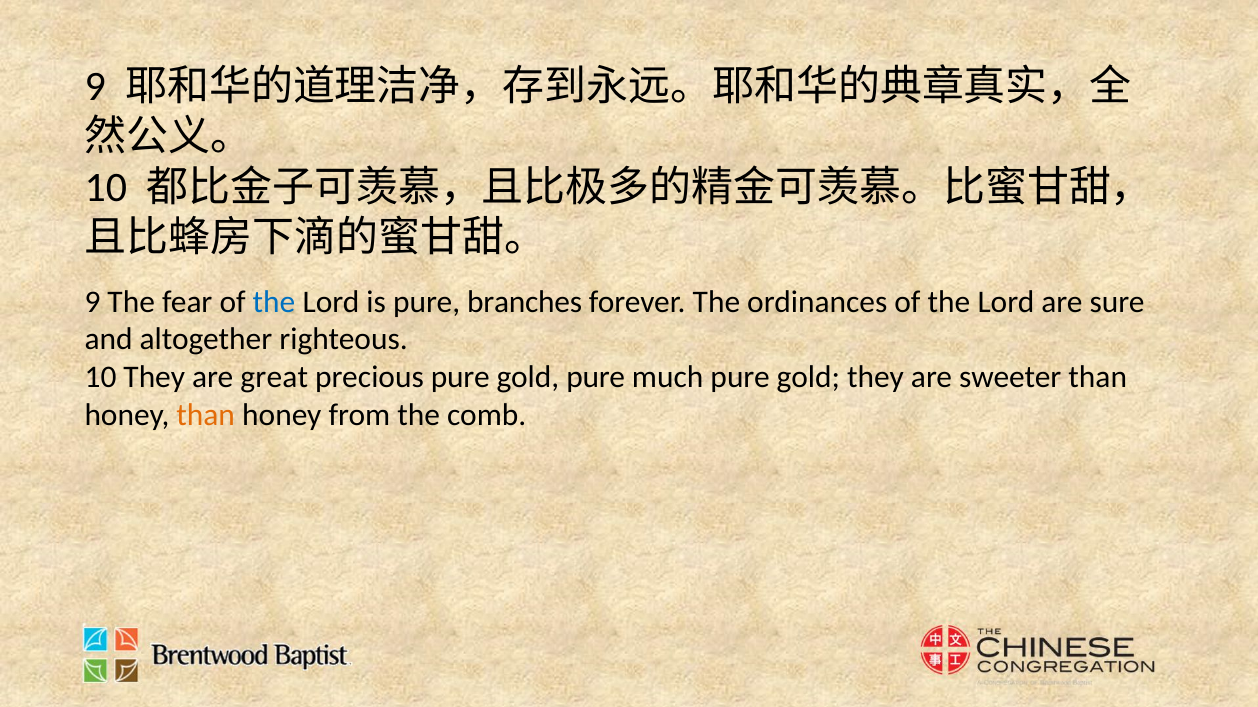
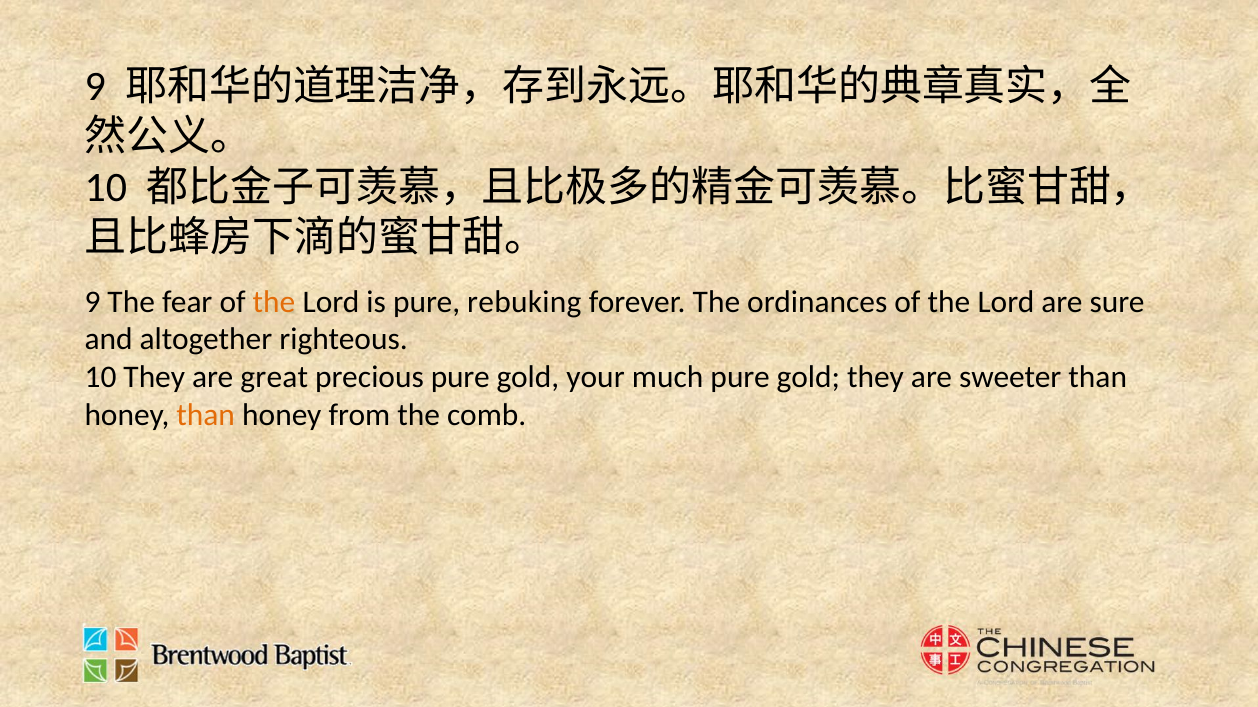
the at (274, 302) colour: blue -> orange
branches: branches -> rebuking
gold pure: pure -> your
